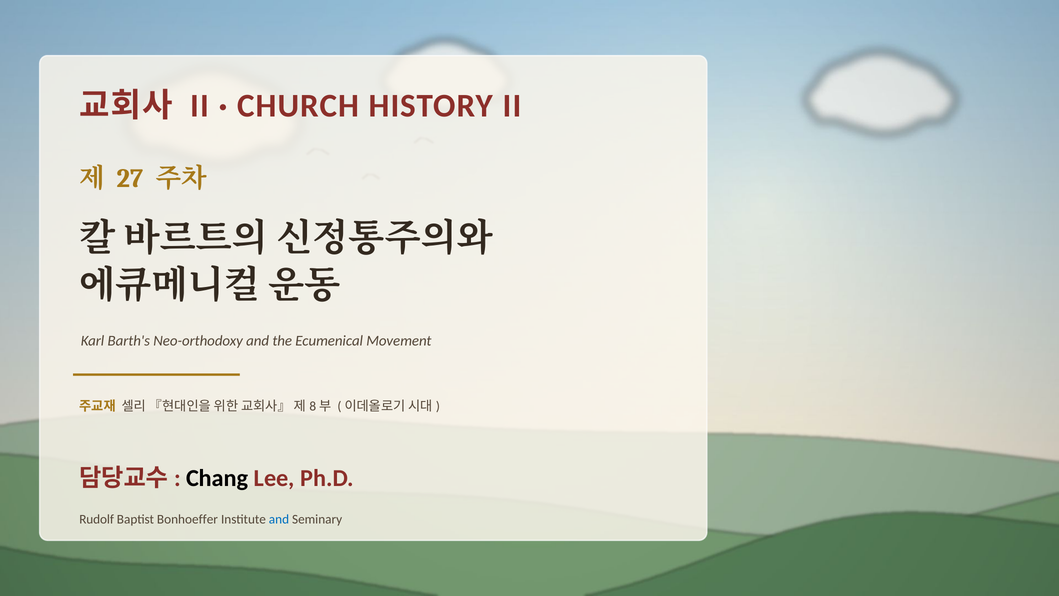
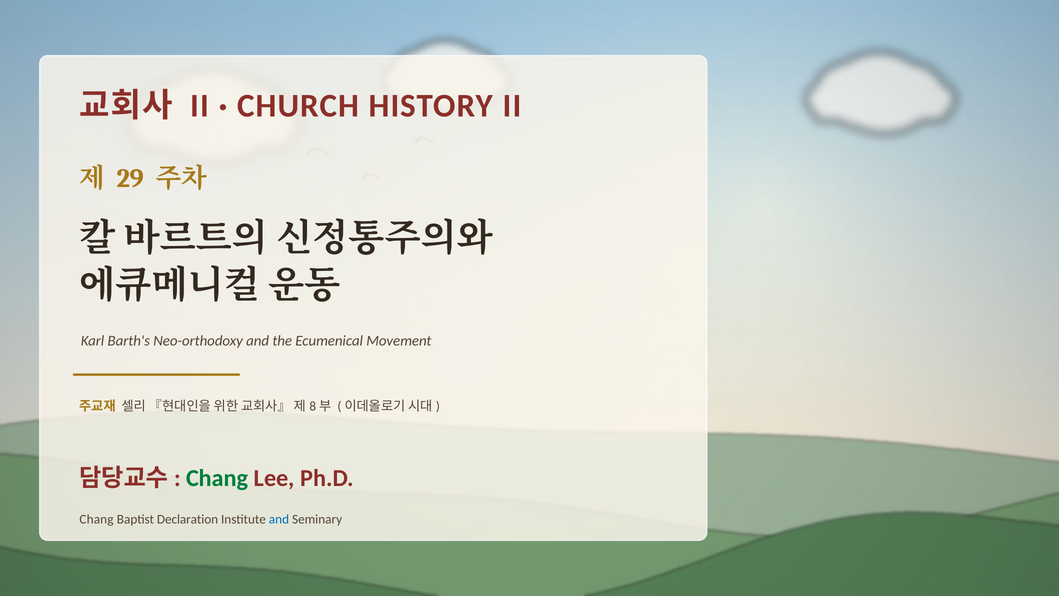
27: 27 -> 29
Chang at (217, 478) colour: black -> green
Rudolf at (97, 519): Rudolf -> Chang
Bonhoeffer: Bonhoeffer -> Declaration
